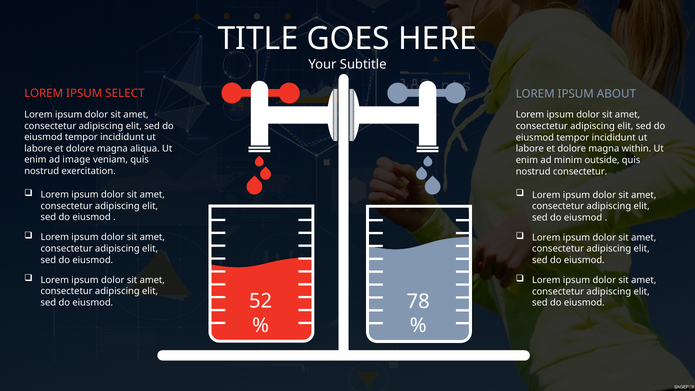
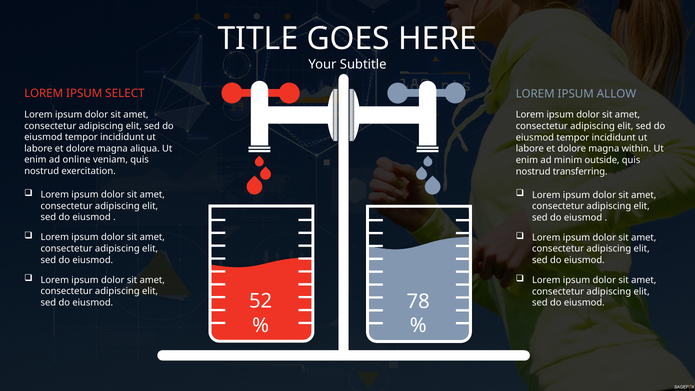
ABOUT: ABOUT -> ALLOW
image: image -> online
nostrud consectetur: consectetur -> transferring
